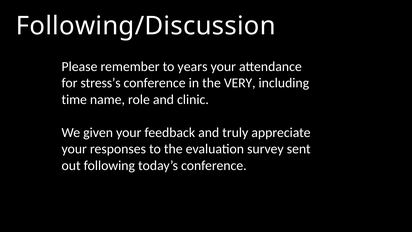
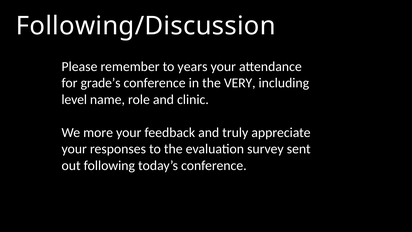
stress’s: stress’s -> grade’s
time: time -> level
given: given -> more
